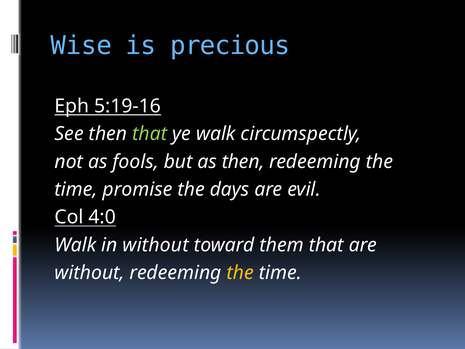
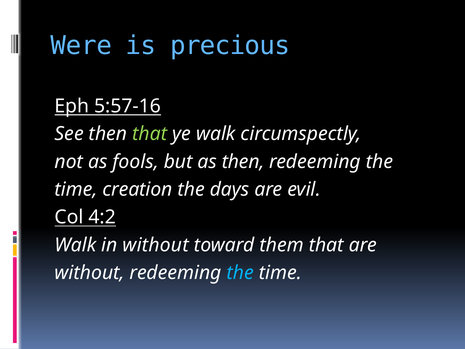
Wise: Wise -> Were
5:19-16: 5:19-16 -> 5:57-16
promise: promise -> creation
4:0: 4:0 -> 4:2
the at (240, 273) colour: yellow -> light blue
